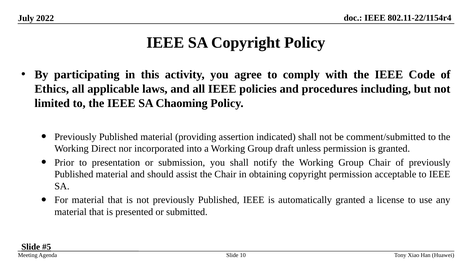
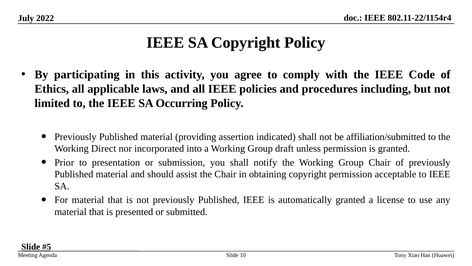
Chaoming: Chaoming -> Occurring
comment/submitted: comment/submitted -> affiliation/submitted
